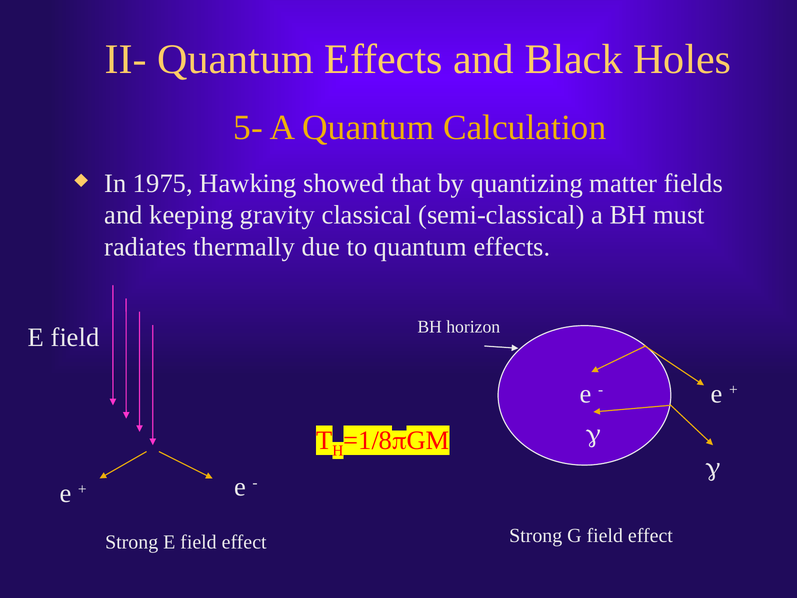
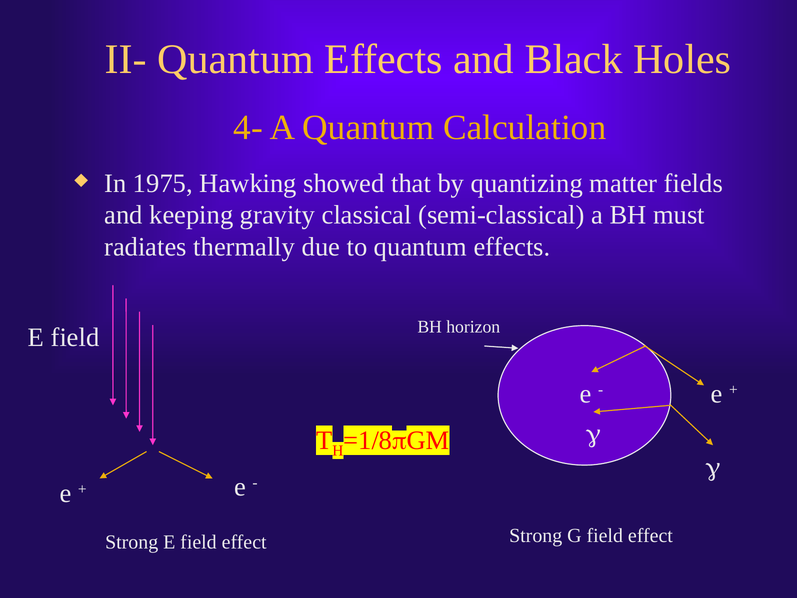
5-: 5- -> 4-
